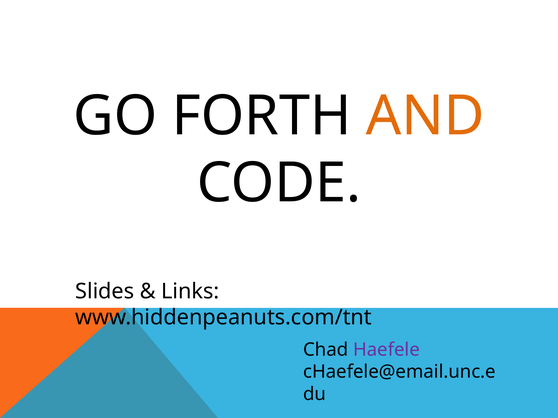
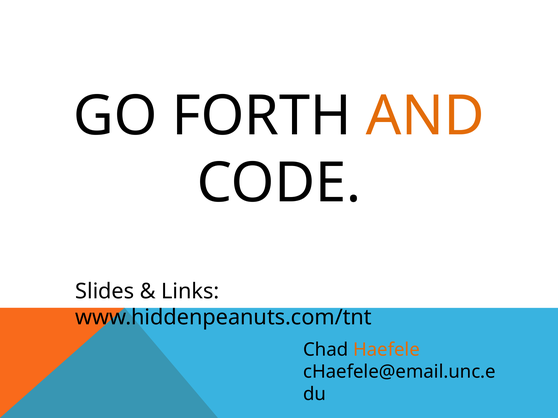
Haefele colour: purple -> orange
